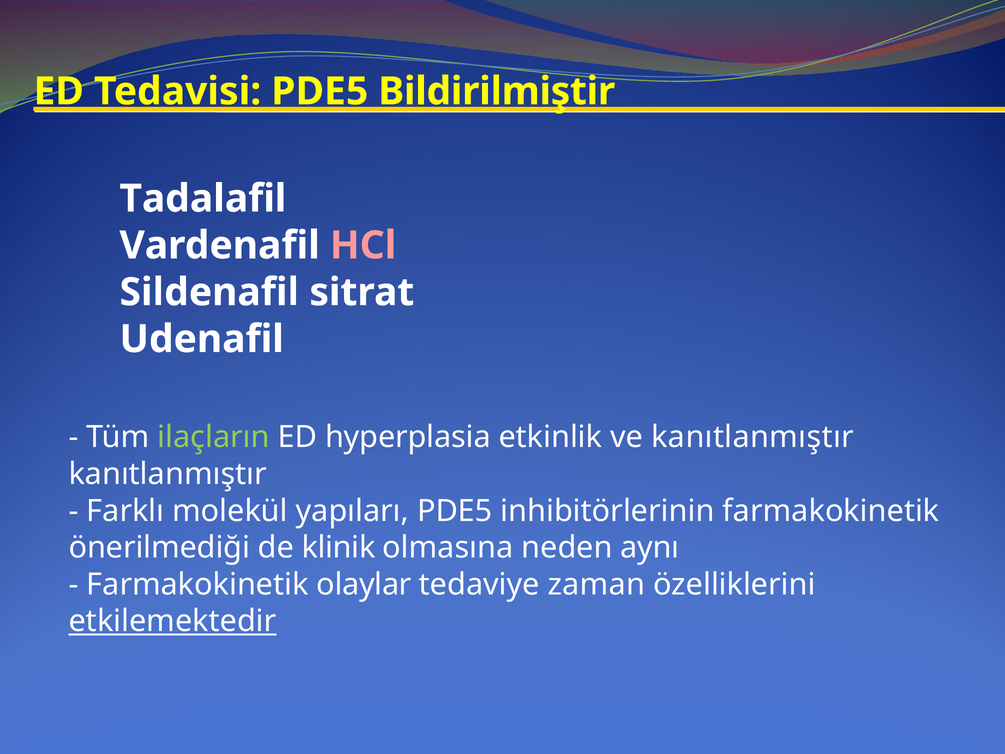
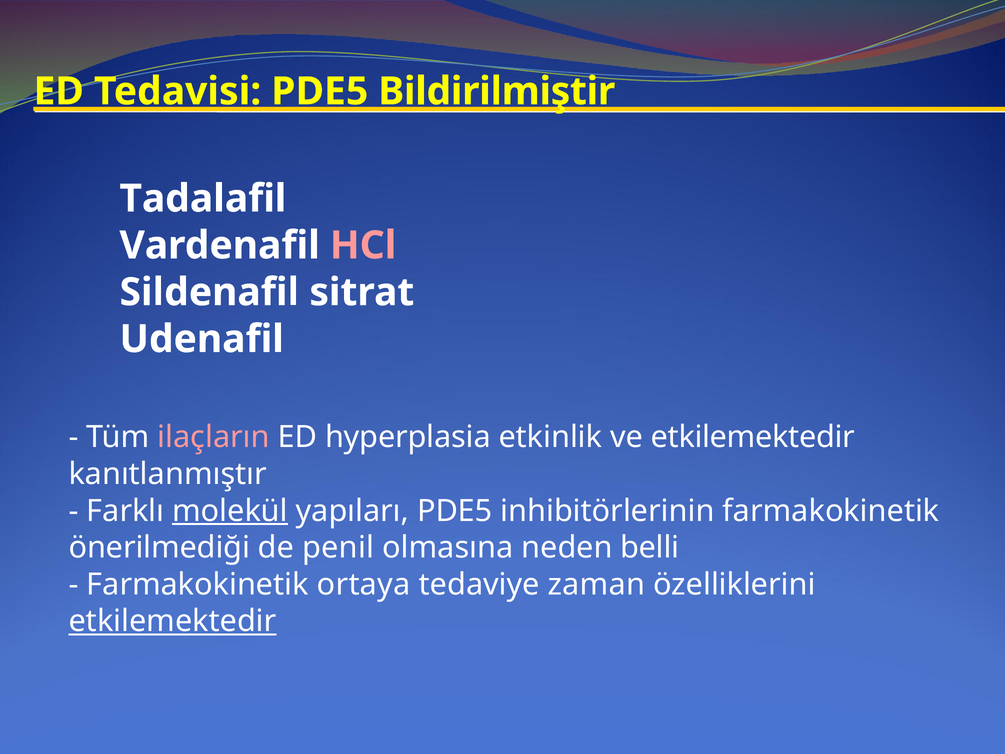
ilaçların colour: light green -> pink
ve kanıtlanmıştır: kanıtlanmıştır -> etkilemektedir
molekül underline: none -> present
klinik: klinik -> penil
aynı: aynı -> belli
olaylar: olaylar -> ortaya
